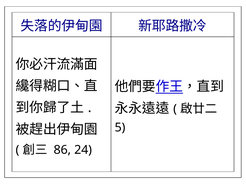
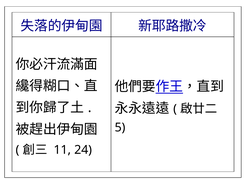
86: 86 -> 11
